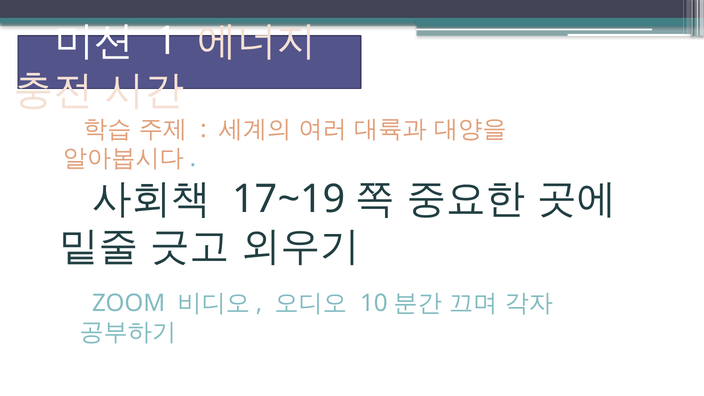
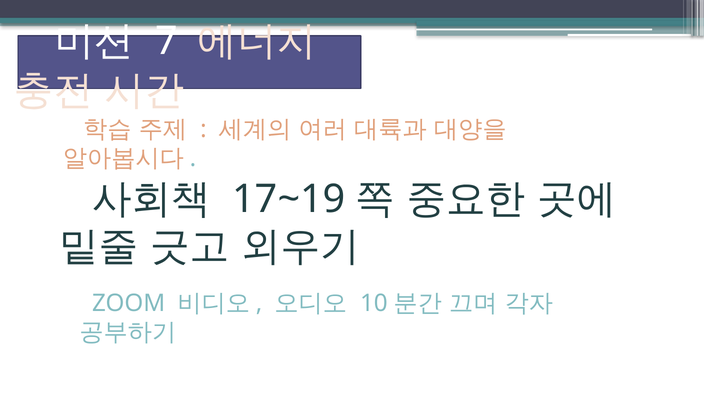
1: 1 -> 7
